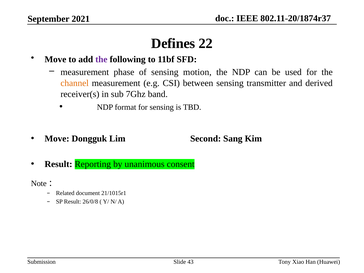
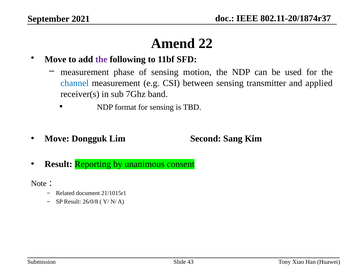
Defines: Defines -> Amend
channel colour: orange -> blue
derived: derived -> applied
